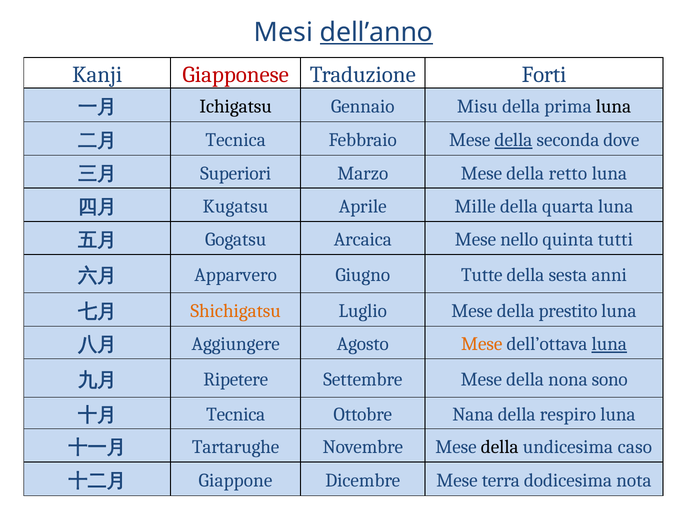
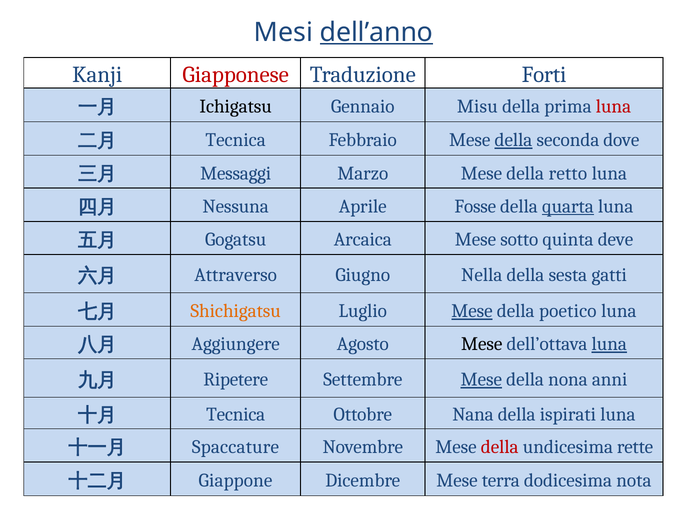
luna at (613, 106) colour: black -> red
Superiori: Superiori -> Messaggi
Kugatsu: Kugatsu -> Nessuna
Mille: Mille -> Fosse
quarta underline: none -> present
nello: nello -> sotto
tutti: tutti -> deve
Apparvero: Apparvero -> Attraverso
Tutte: Tutte -> Nella
anni: anni -> gatti
Mese at (472, 311) underline: none -> present
prestito: prestito -> poetico
Mese at (482, 344) colour: orange -> black
Mese at (481, 380) underline: none -> present
sono: sono -> anni
respiro: respiro -> ispirati
Tartarughe: Tartarughe -> Spaccature
della at (500, 447) colour: black -> red
caso: caso -> rette
